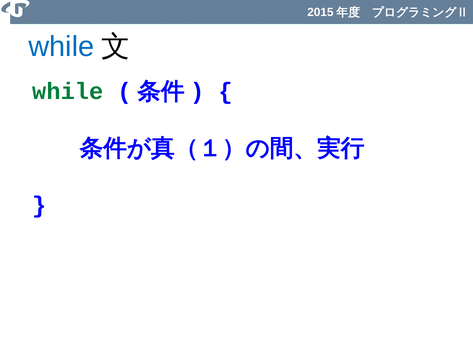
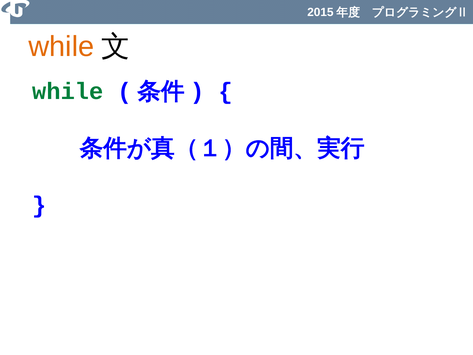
while at (61, 47) colour: blue -> orange
